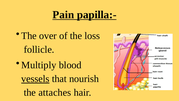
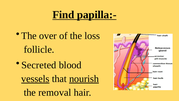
Pain: Pain -> Find
Multiply: Multiply -> Secreted
nourish underline: none -> present
attaches: attaches -> removal
